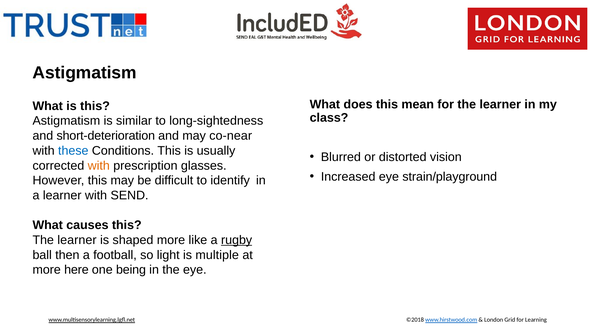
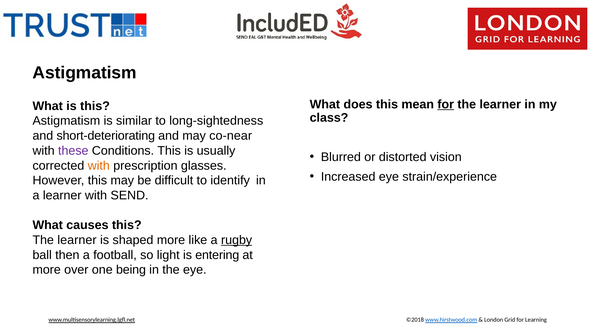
for at (446, 104) underline: none -> present
short-deterioration: short-deterioration -> short-deteriorating
these colour: blue -> purple
strain/playground: strain/playground -> strain/experience
multiple: multiple -> entering
here: here -> over
